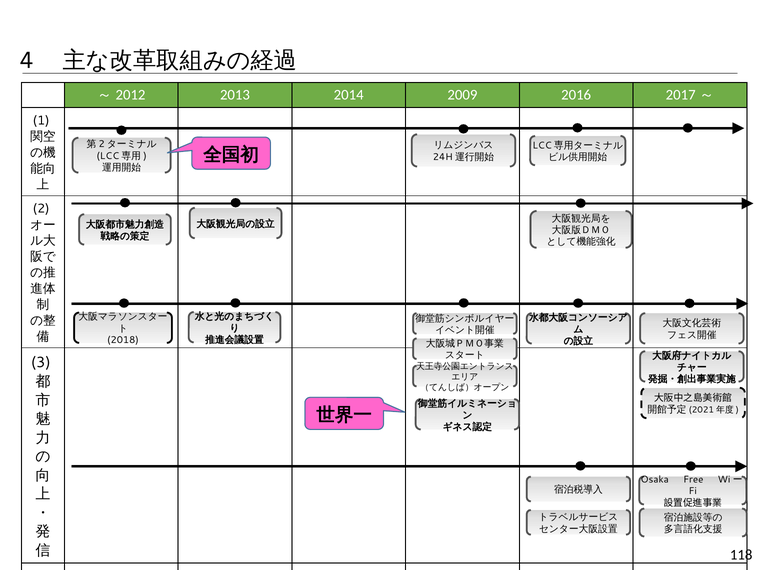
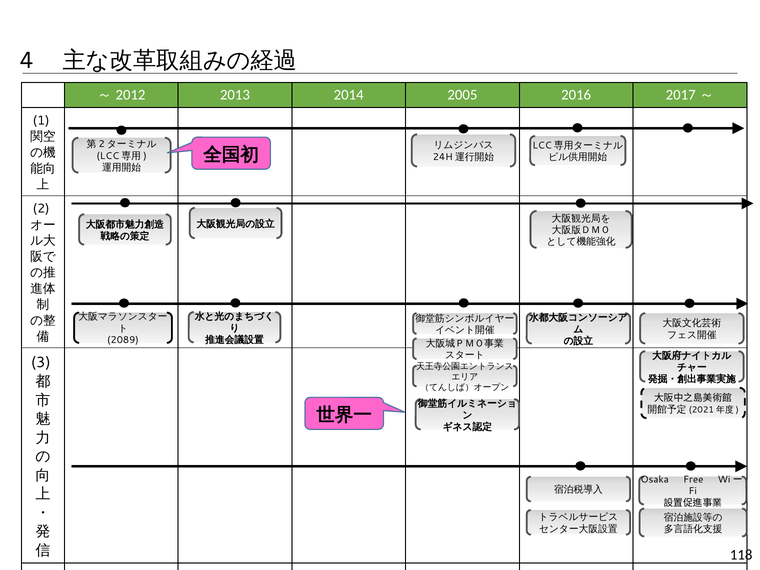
2009: 2009 -> 2005
2018: 2018 -> 2089
